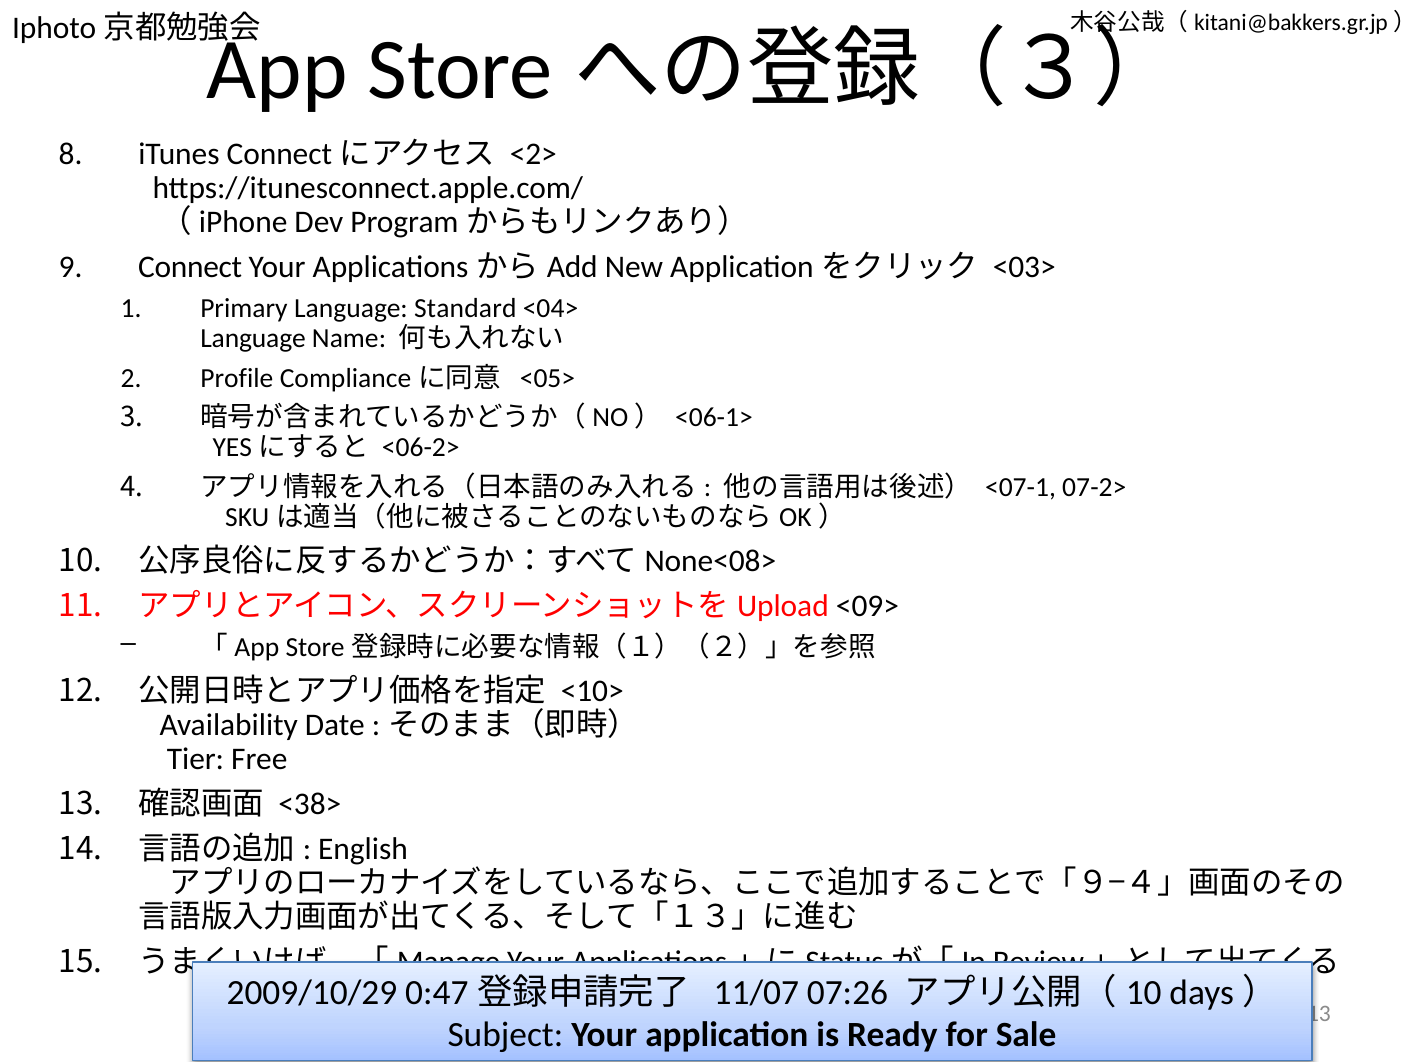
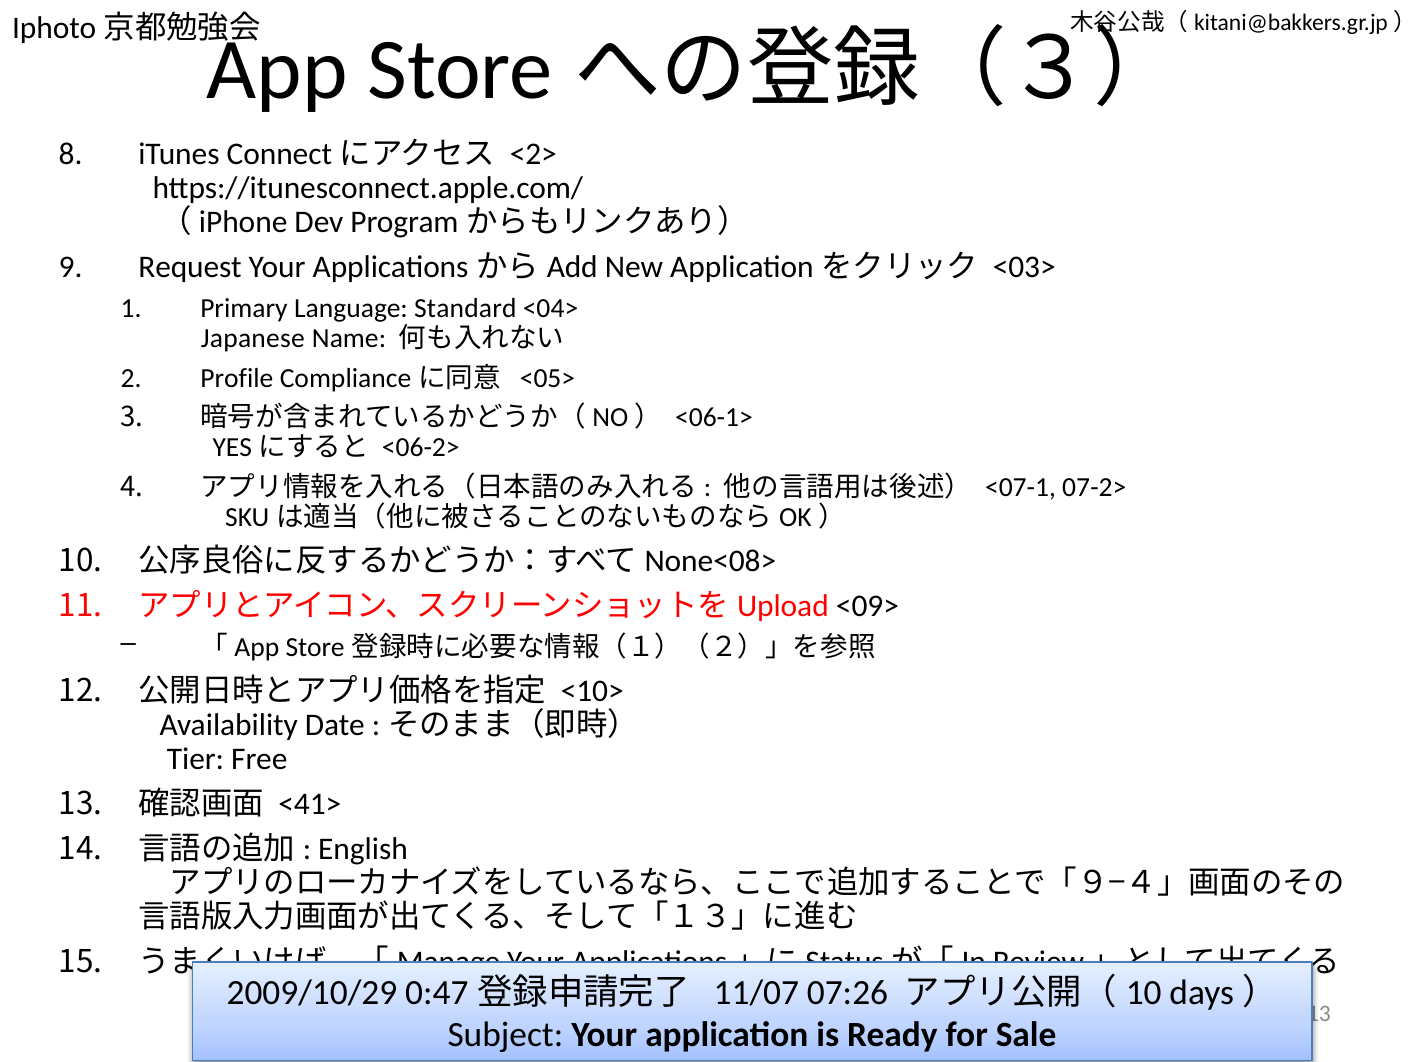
Connect: Connect -> Request
Language at (253, 338): Language -> Japanese
<38>: <38> -> <41>
